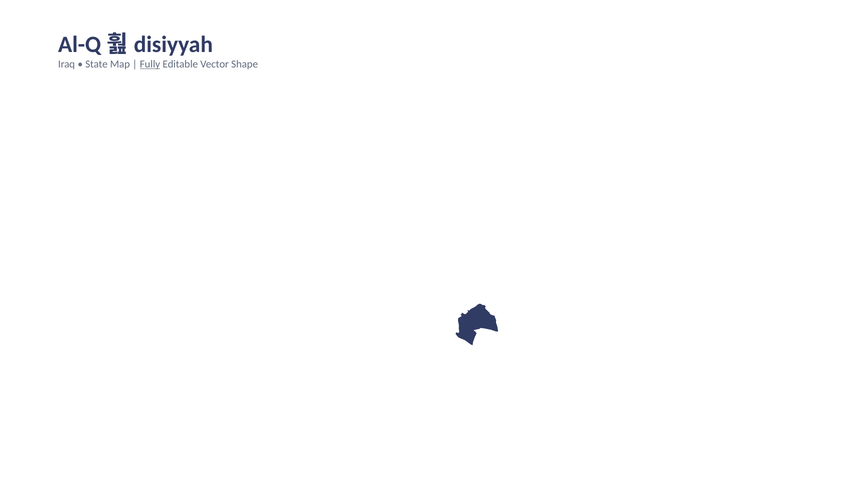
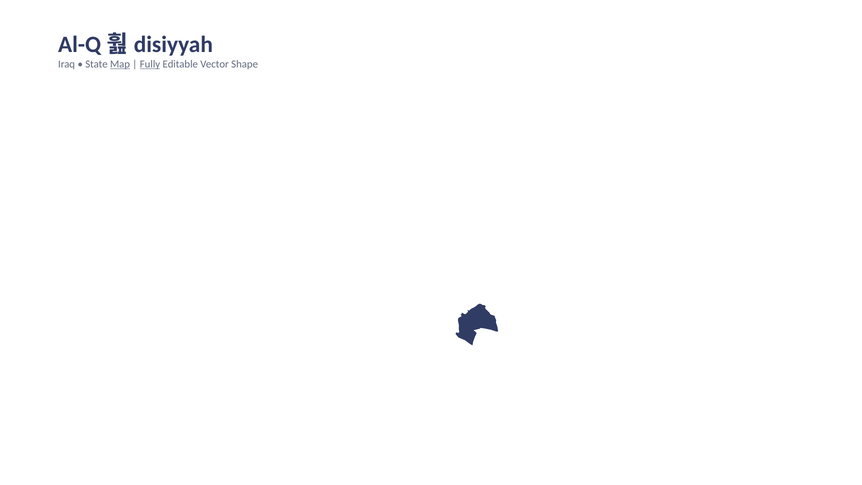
Map underline: none -> present
